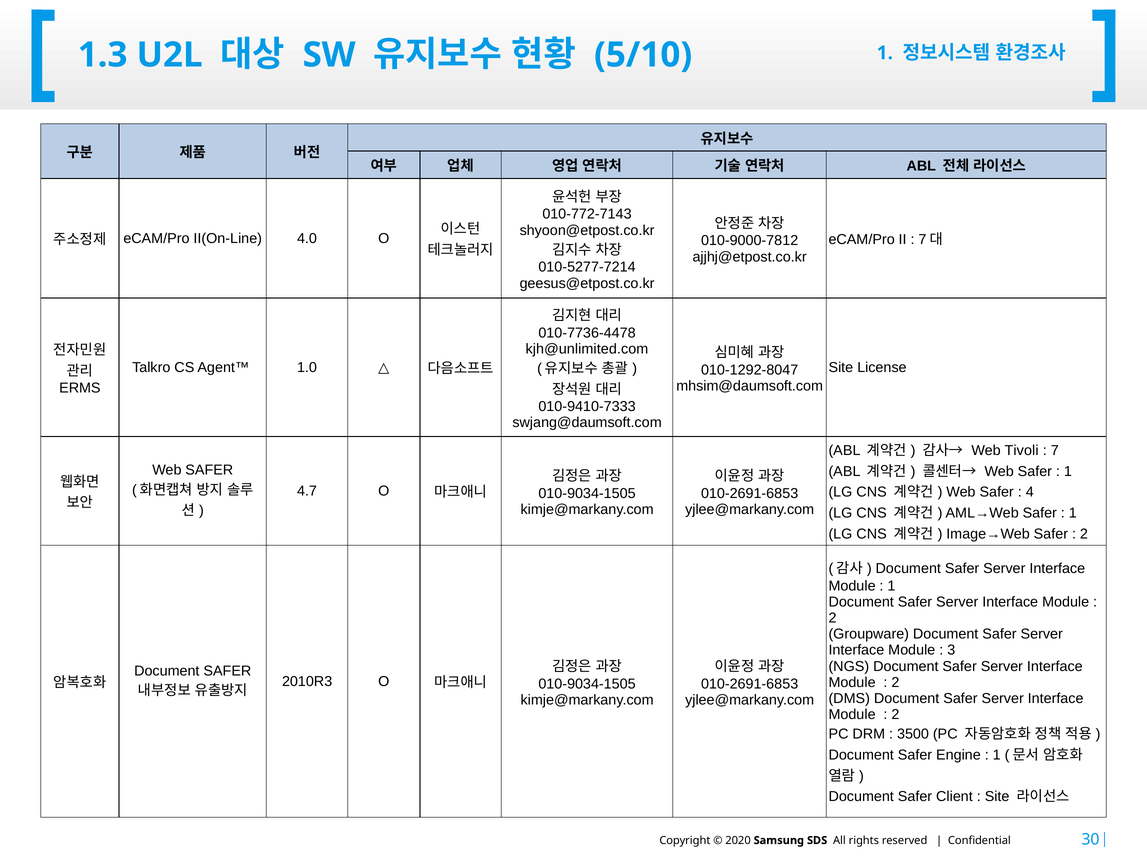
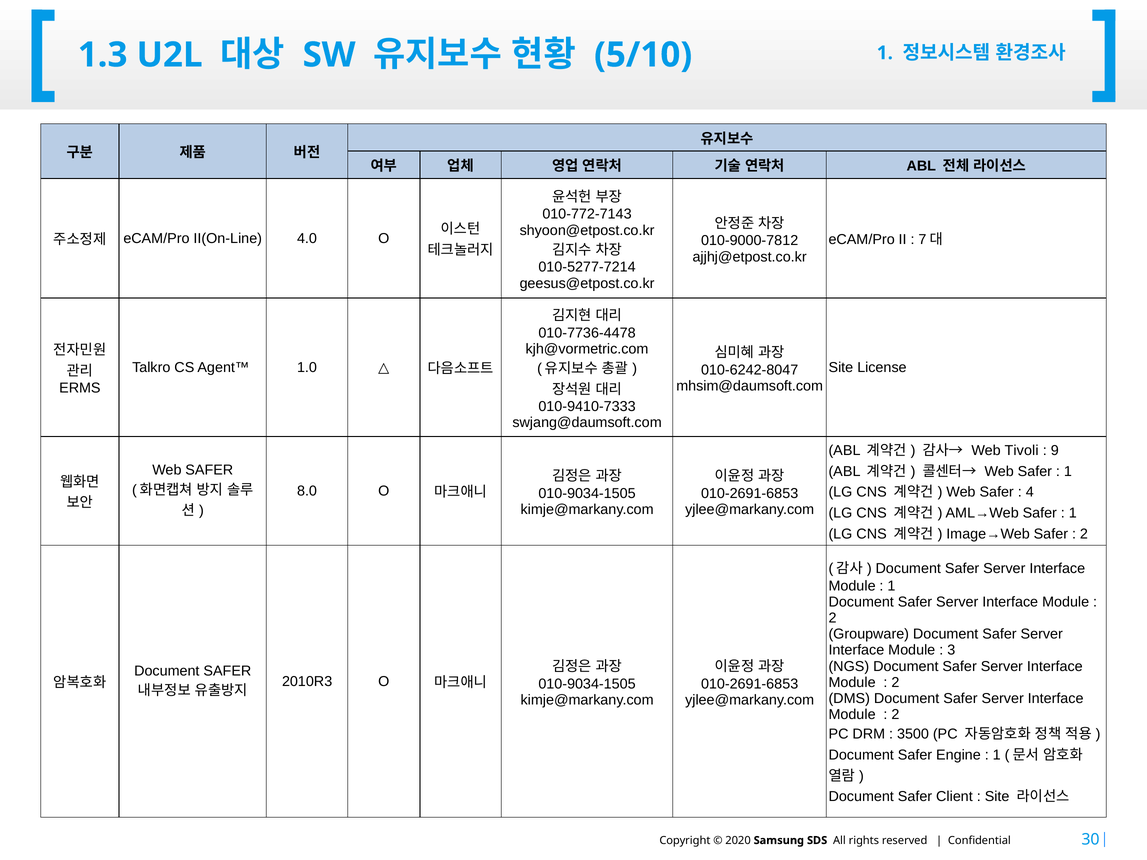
kjh@unlimited.com: kjh@unlimited.com -> kjh@vormetric.com
010-1292-8047: 010-1292-8047 -> 010-6242-8047
7: 7 -> 9
4.7: 4.7 -> 8.0
